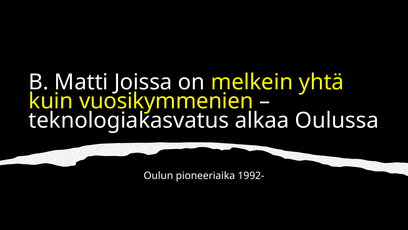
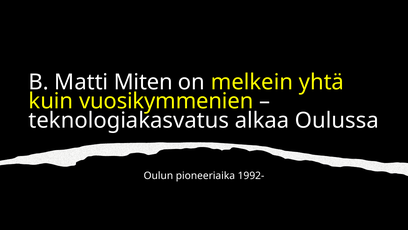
Joissa: Joissa -> Miten
